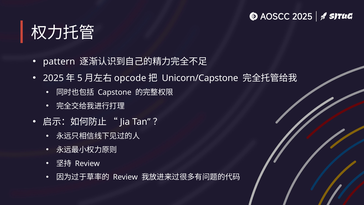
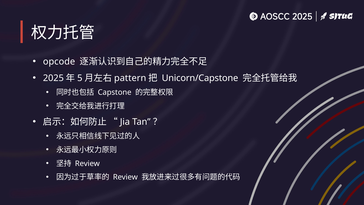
pattern: pattern -> opcode
opcode: opcode -> pattern
